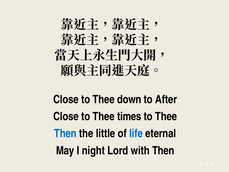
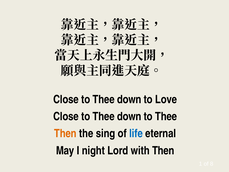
After: After -> Love
times at (129, 116): times -> down
Then at (65, 133) colour: blue -> orange
little: little -> sing
